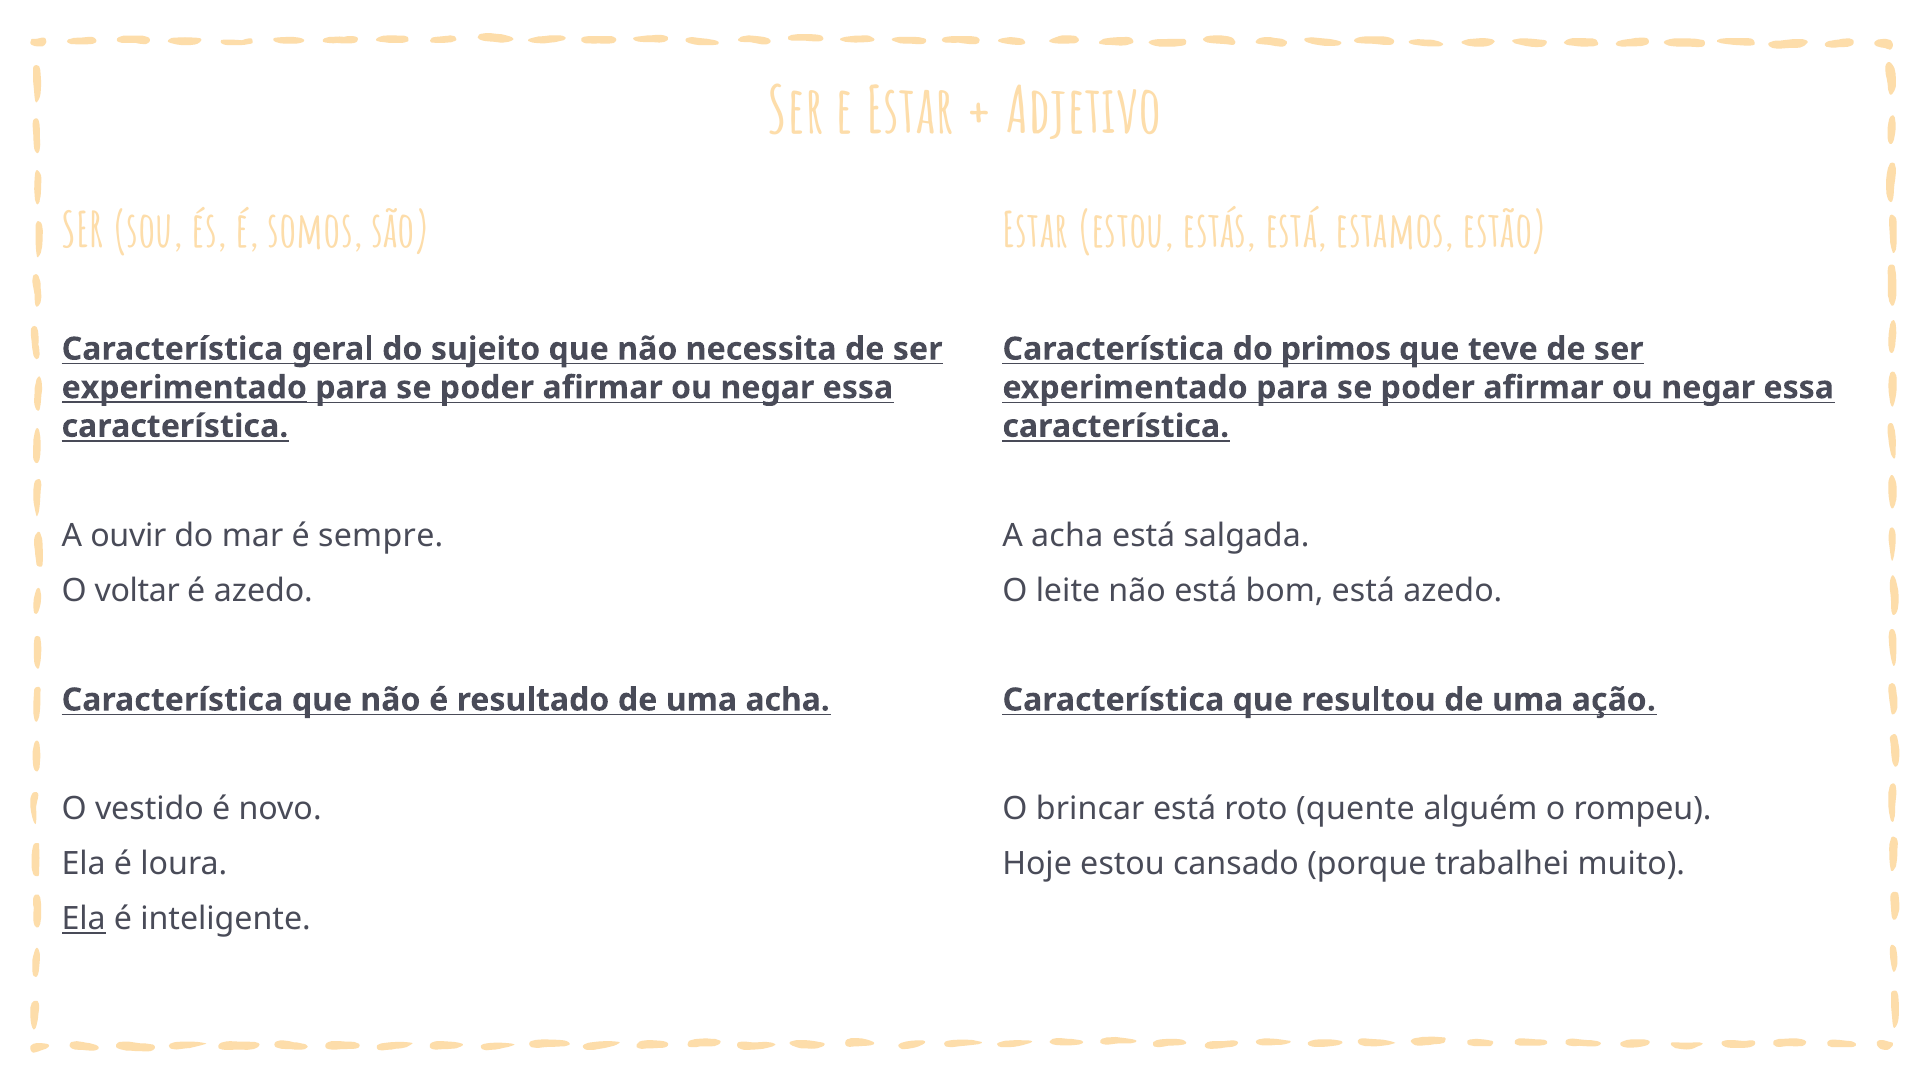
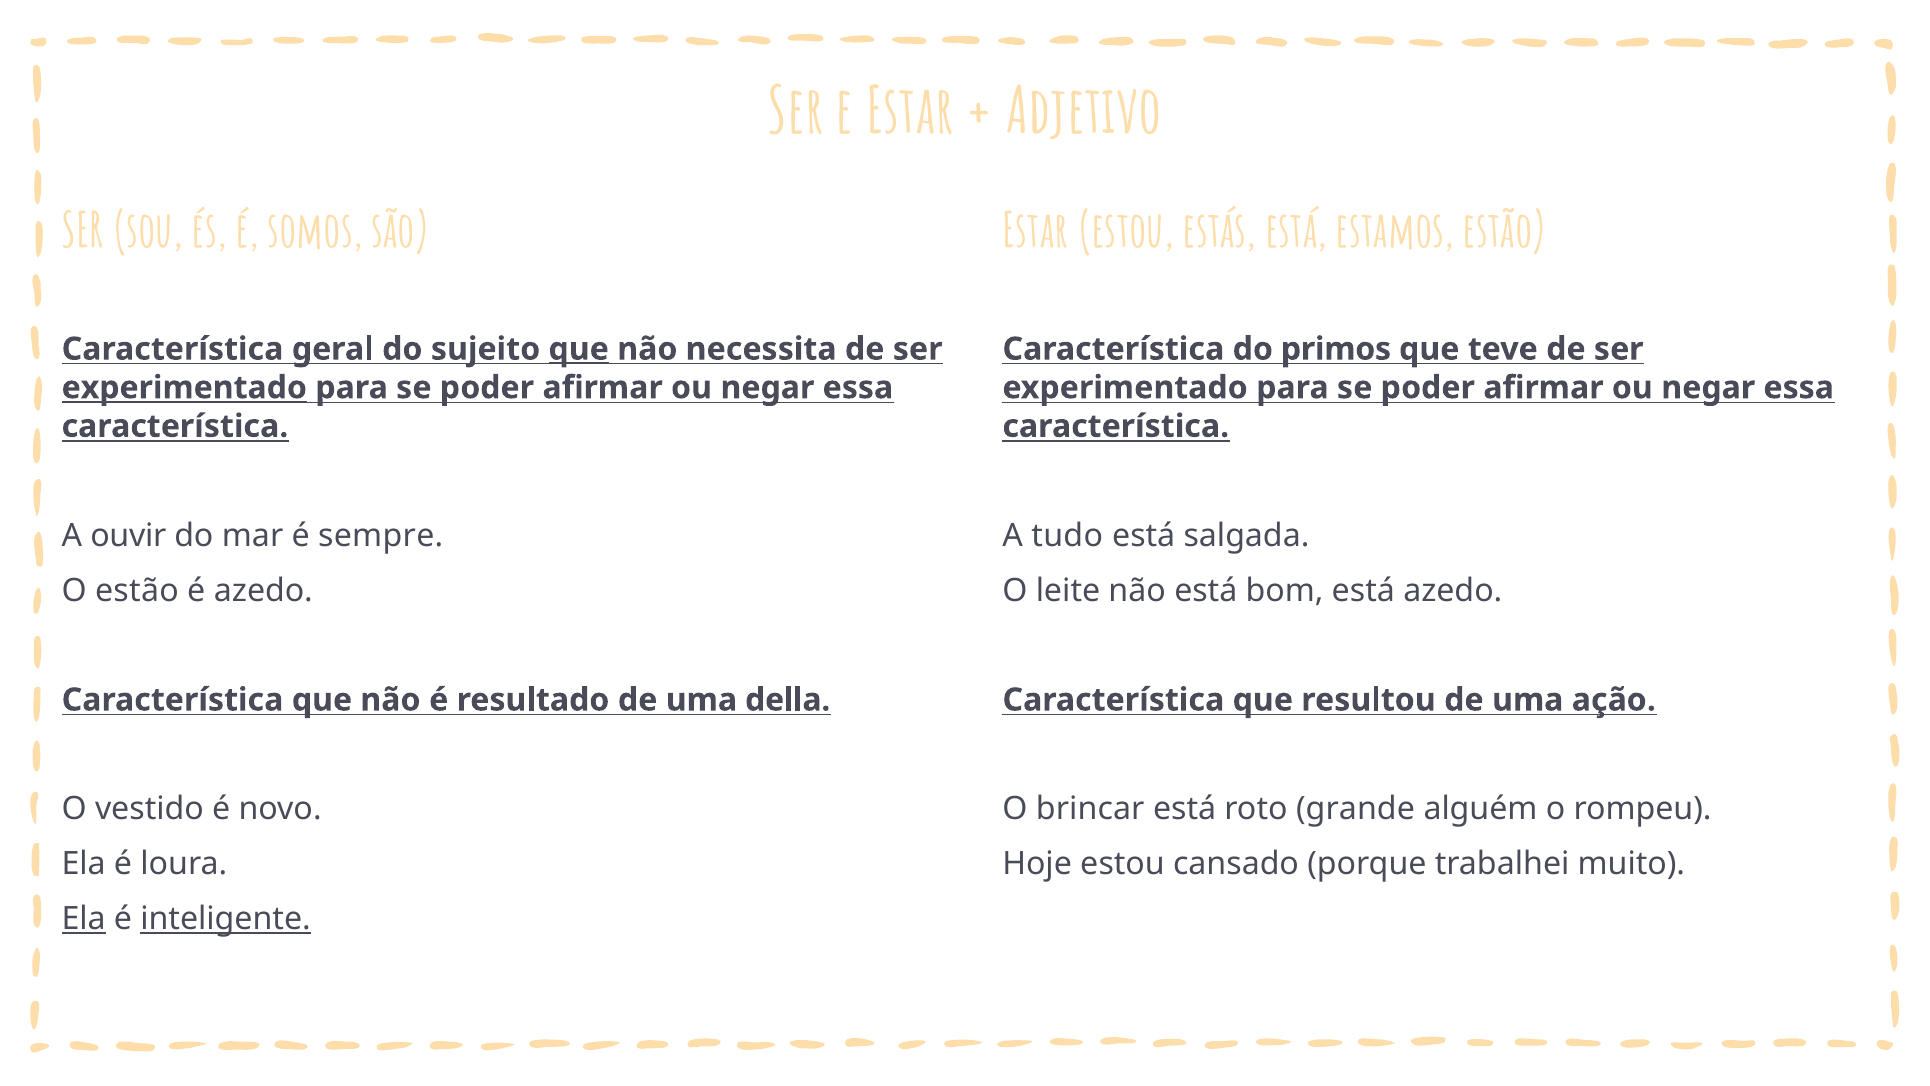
que at (579, 349) underline: none -> present
A acha: acha -> tudo
O voltar: voltar -> estão
uma acha: acha -> della
quente: quente -> grande
inteligente underline: none -> present
